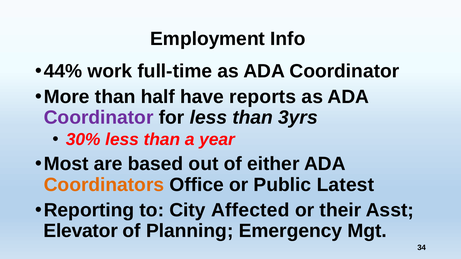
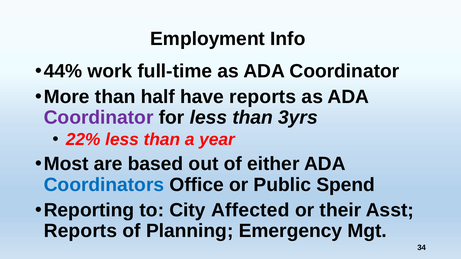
30%: 30% -> 22%
Coordinators colour: orange -> blue
Latest: Latest -> Spend
Elevator at (81, 231): Elevator -> Reports
